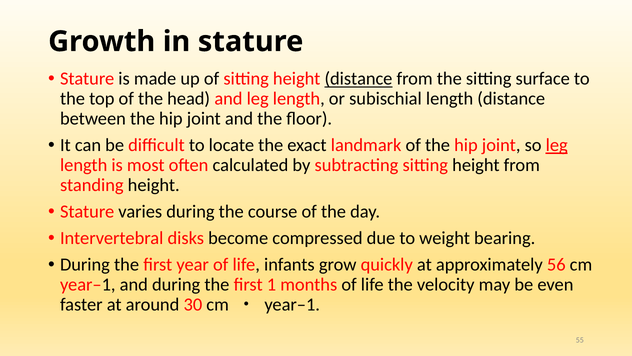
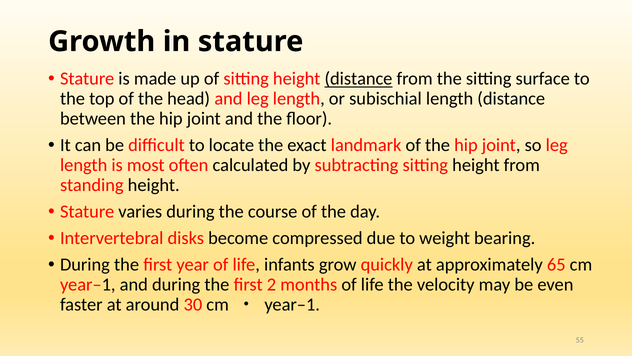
leg at (557, 145) underline: present -> none
56: 56 -> 65
1: 1 -> 2
